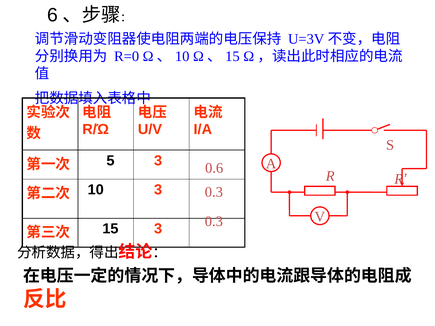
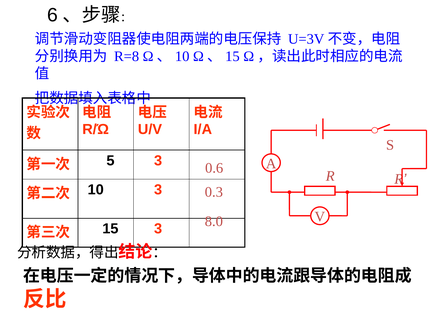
R=0: R=0 -> R=8
0.3 at (214, 221): 0.3 -> 8.0
